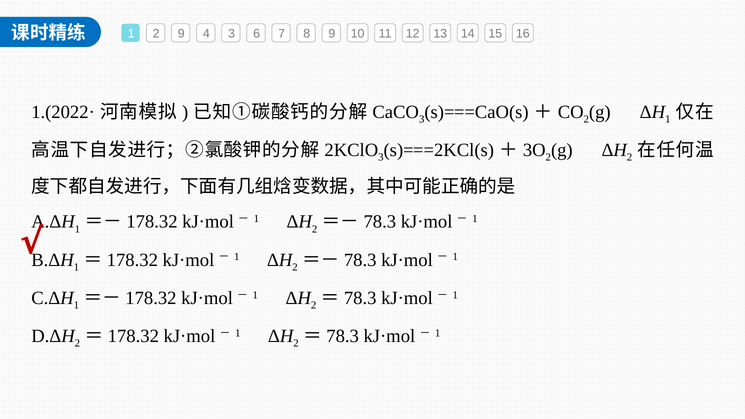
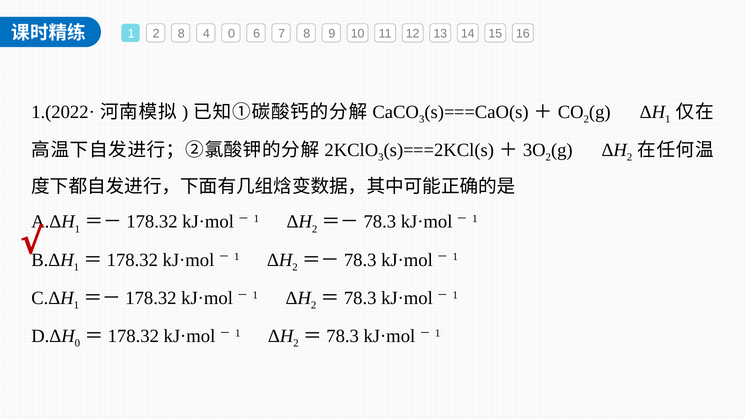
2 9: 9 -> 8
4 3: 3 -> 0
2 at (77, 343): 2 -> 0
